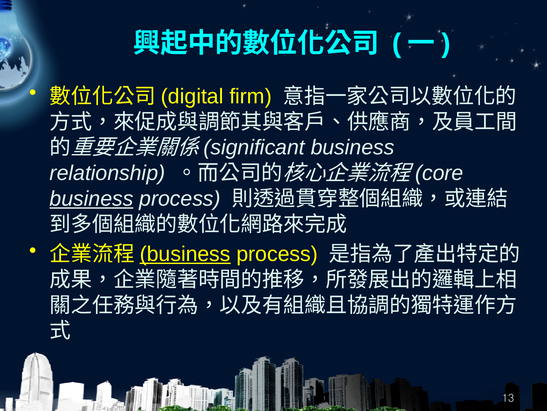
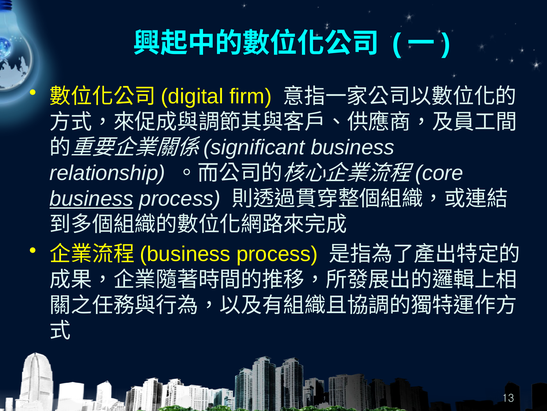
business at (185, 254) underline: present -> none
